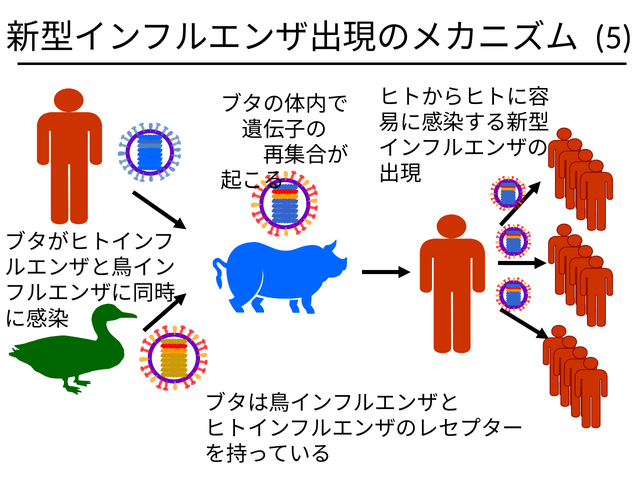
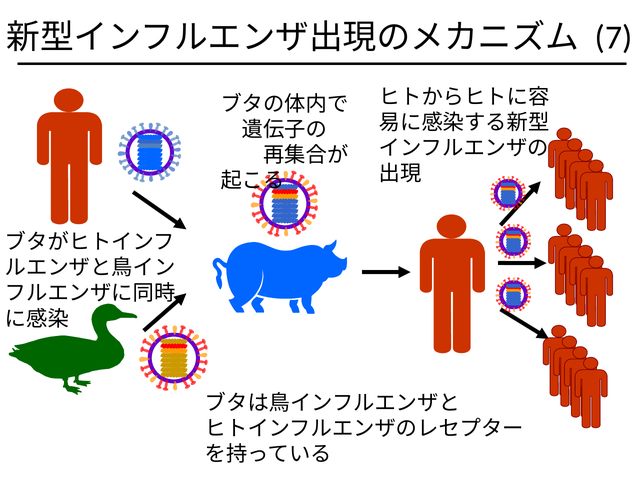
5: 5 -> 7
